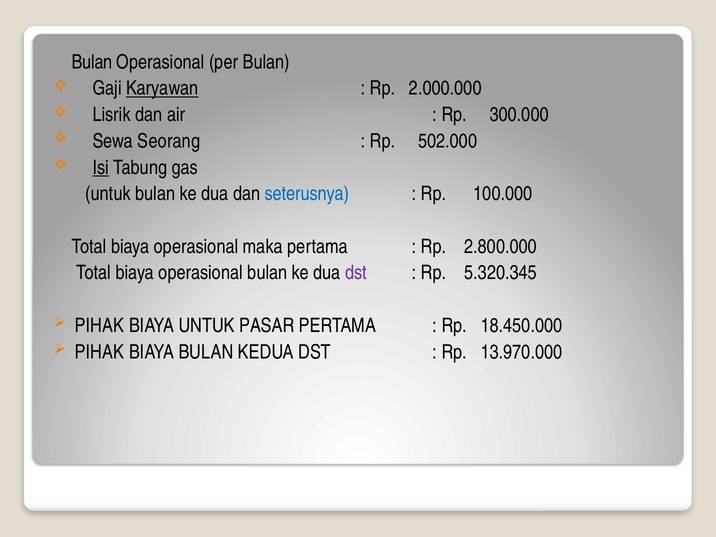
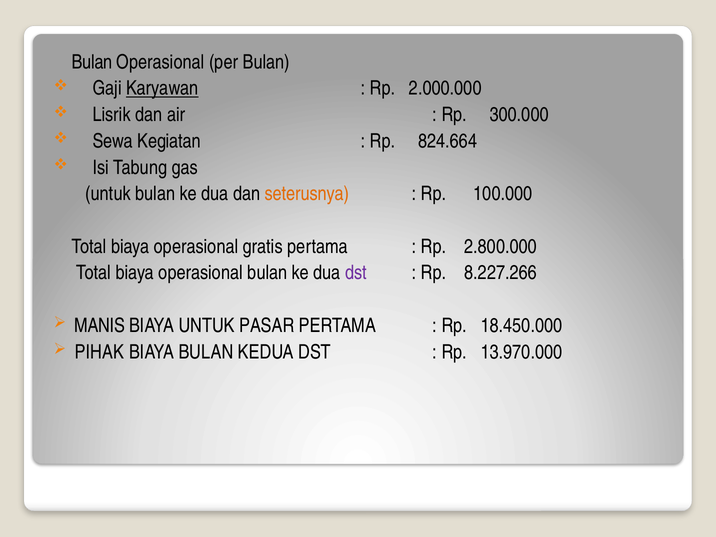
Seorang: Seorang -> Kegiatan
502.000: 502.000 -> 824.664
Isi underline: present -> none
seterusnya colour: blue -> orange
maka: maka -> gratis
5.320.345: 5.320.345 -> 8.227.266
PIHAK at (99, 326): PIHAK -> MANIS
